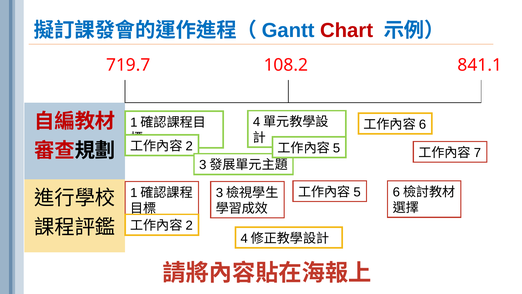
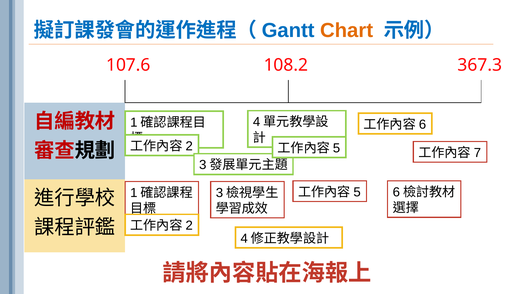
Chart colour: red -> orange
719.7: 719.7 -> 107.6
841.1: 841.1 -> 367.3
